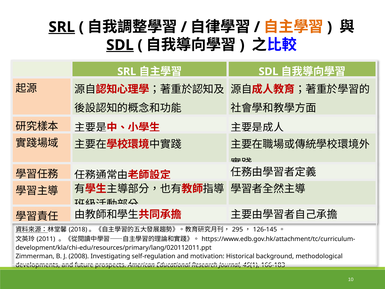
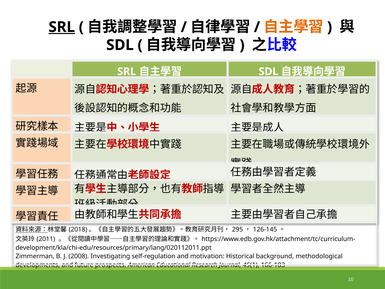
SDL at (120, 45) underline: present -> none
